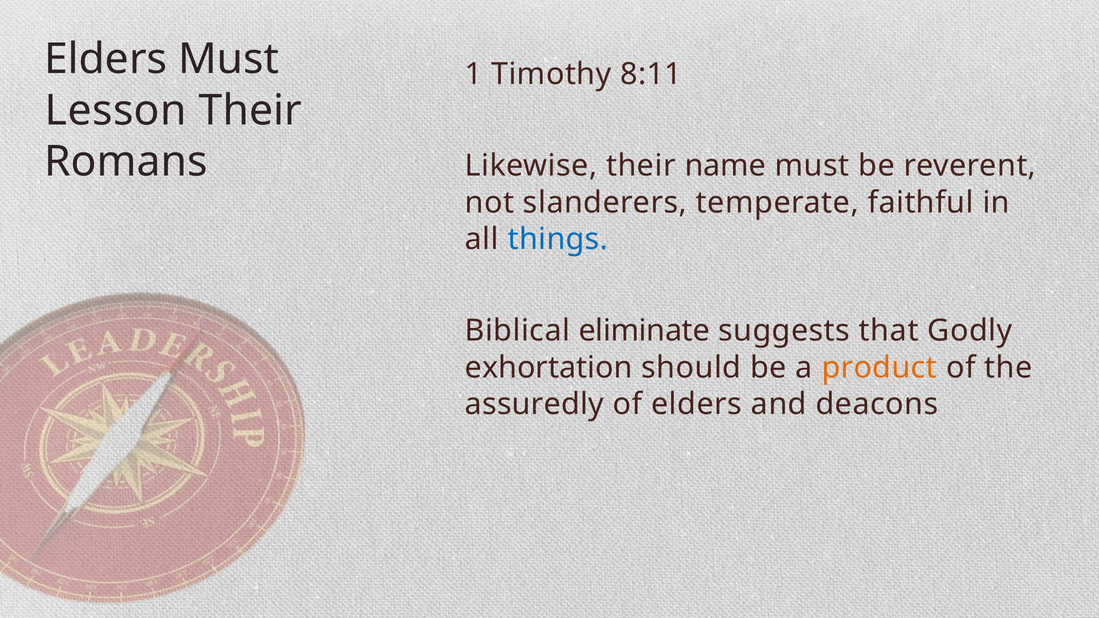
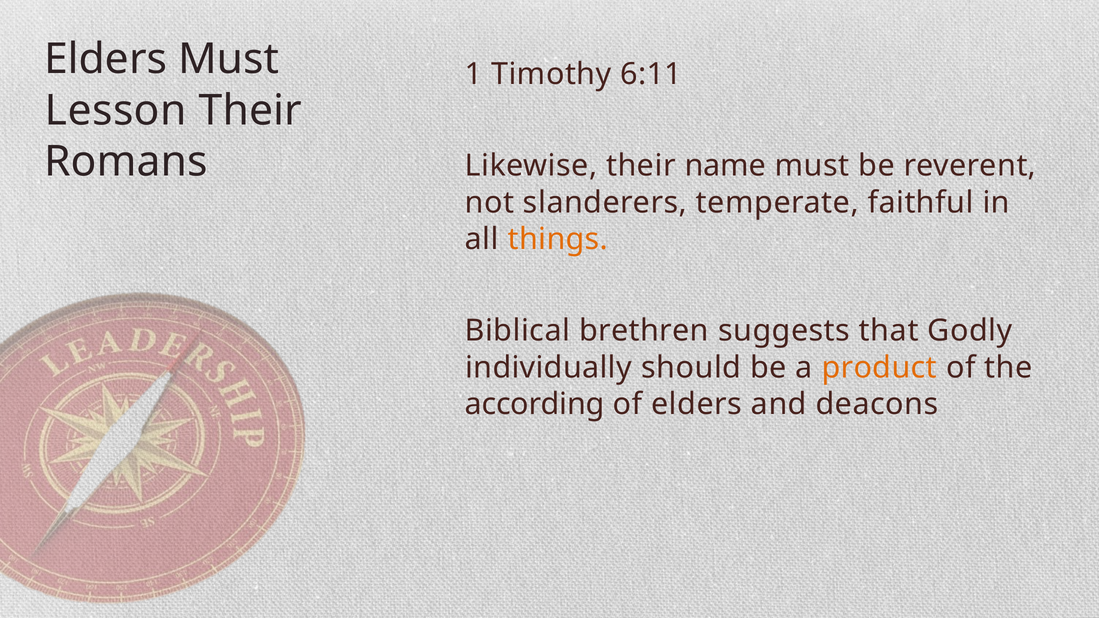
8:11: 8:11 -> 6:11
things colour: blue -> orange
eliminate: eliminate -> brethren
exhortation: exhortation -> individually
assuredly: assuredly -> according
